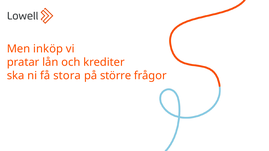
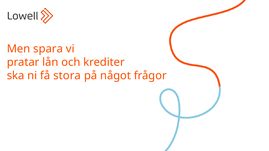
inköp: inköp -> spara
större: större -> något
